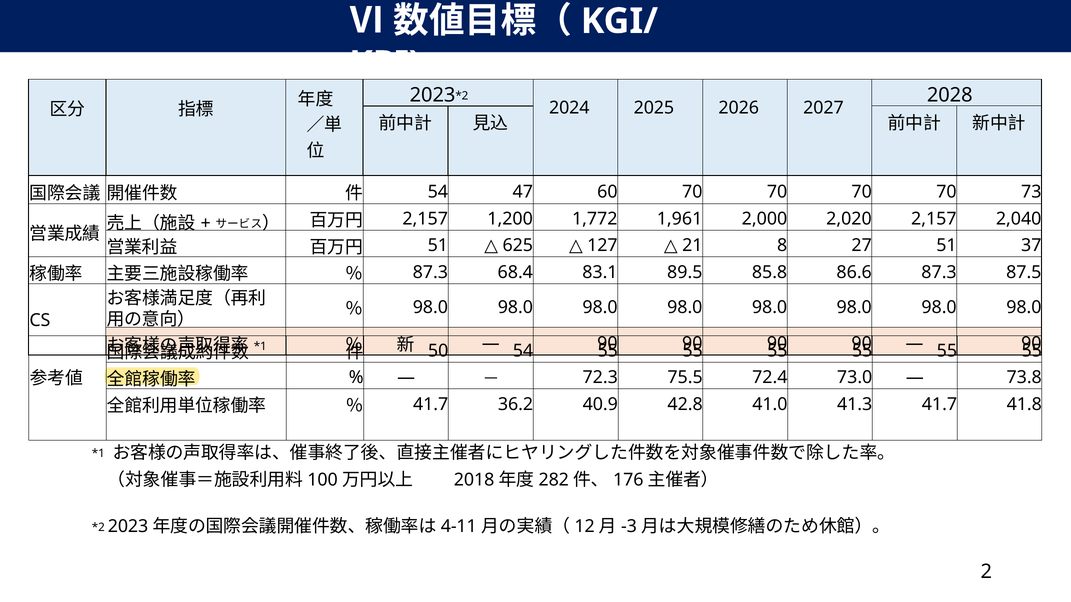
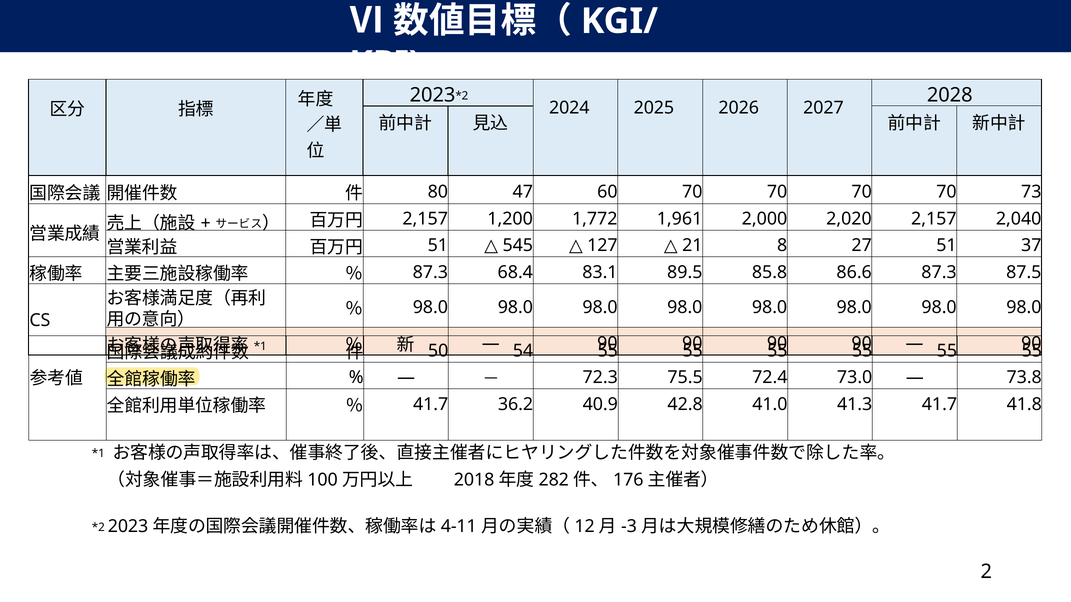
54 at (438, 192): 54 -> 80
625: 625 -> 545
